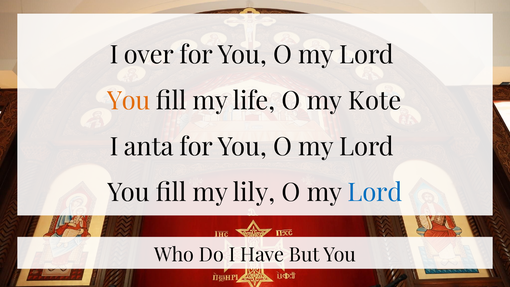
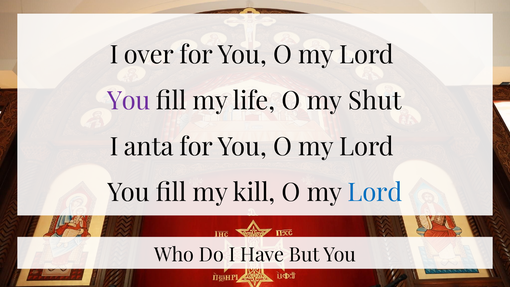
You at (129, 101) colour: orange -> purple
Kote: Kote -> Shut
lily: lily -> kill
